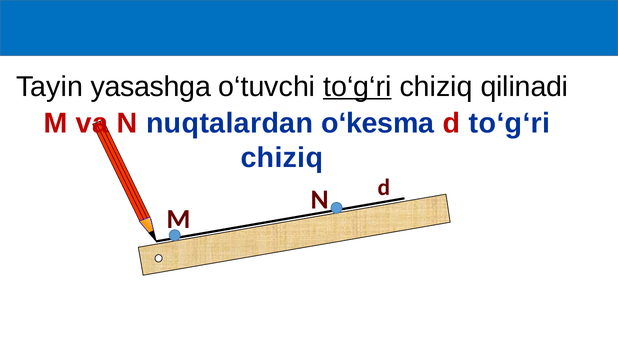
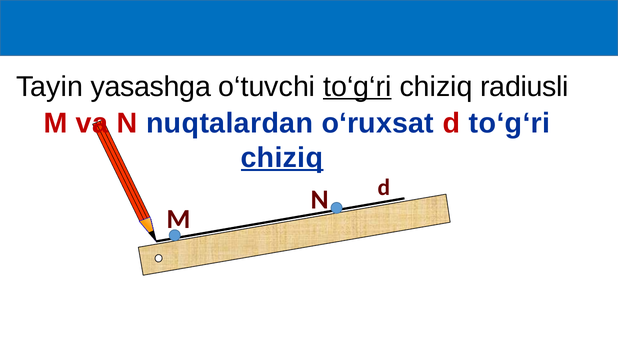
qilinadi: qilinadi -> radiusli
o‘kesma: o‘kesma -> o‘ruxsat
chiziq at (282, 158) underline: none -> present
